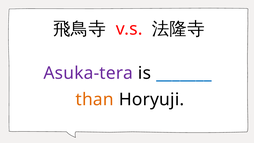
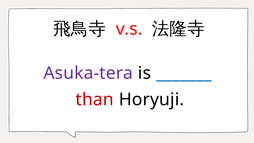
than colour: orange -> red
